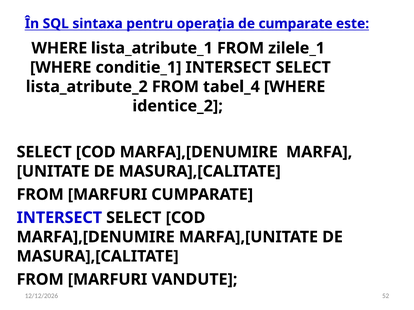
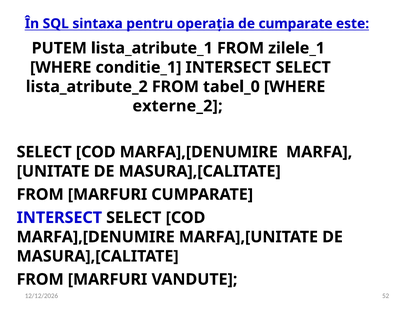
WHERE at (59, 48): WHERE -> PUTEM
tabel_4: tabel_4 -> tabel_0
identice_2: identice_2 -> externe_2
